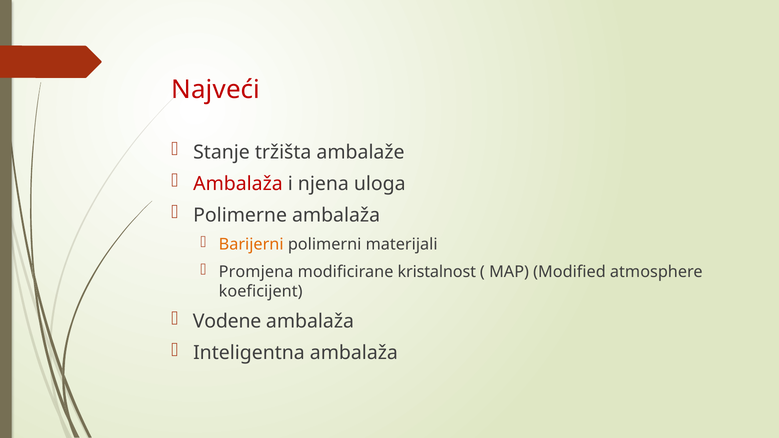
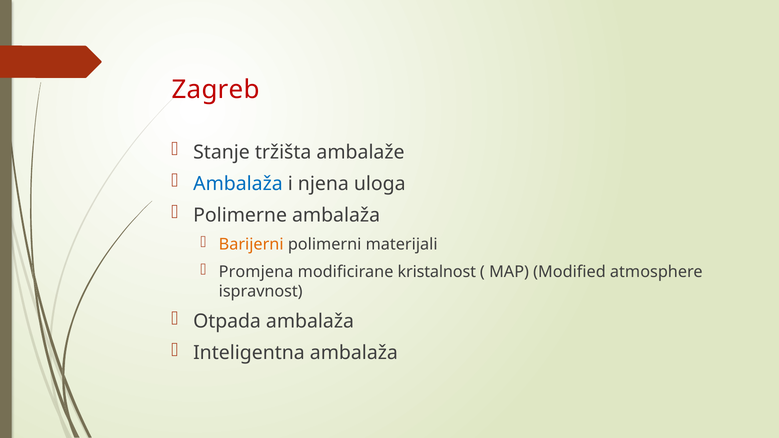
Najveći: Najveći -> Zagreb
Ambalaža at (238, 184) colour: red -> blue
koeficijent: koeficijent -> ispravnost
Vodene: Vodene -> Otpada
